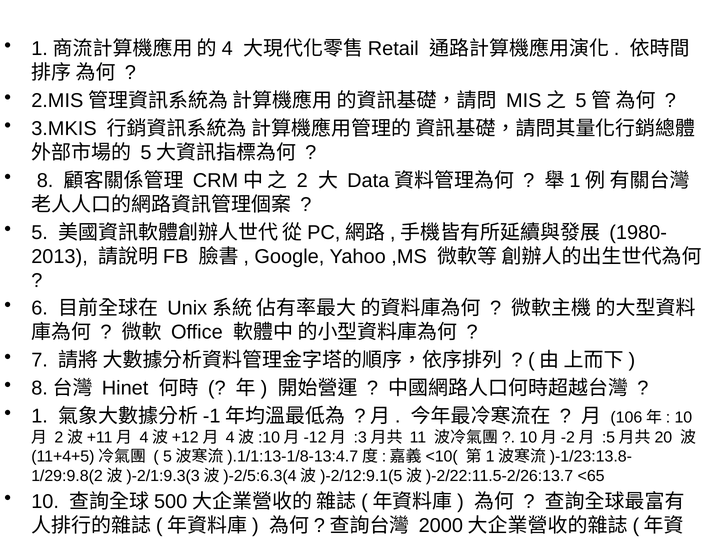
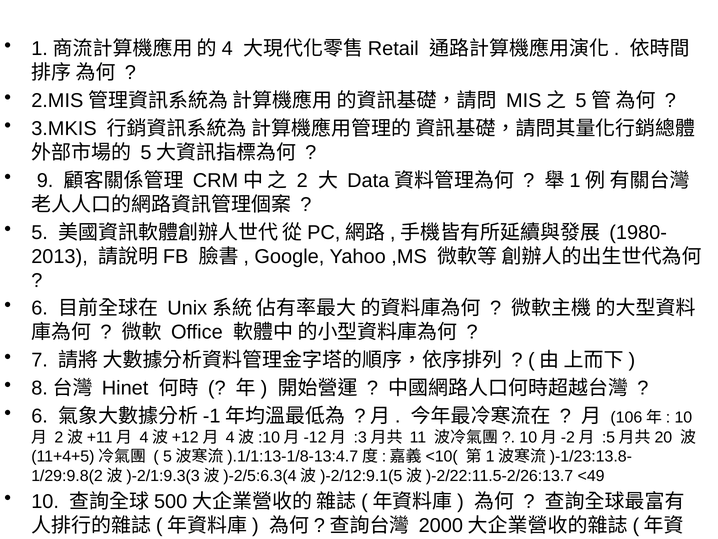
8: 8 -> 9
1 at (40, 416): 1 -> 6
<65: <65 -> <49
